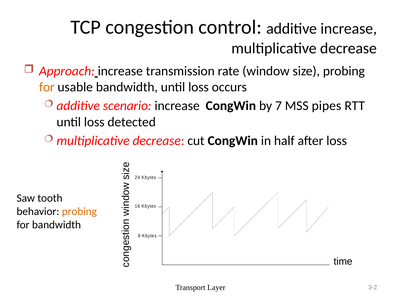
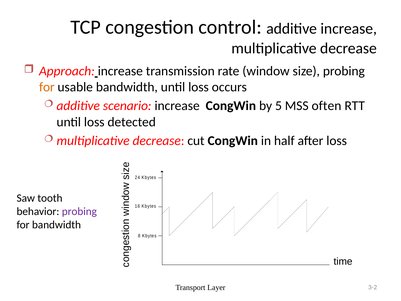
7: 7 -> 5
pipes: pipes -> often
probing at (79, 211) colour: orange -> purple
